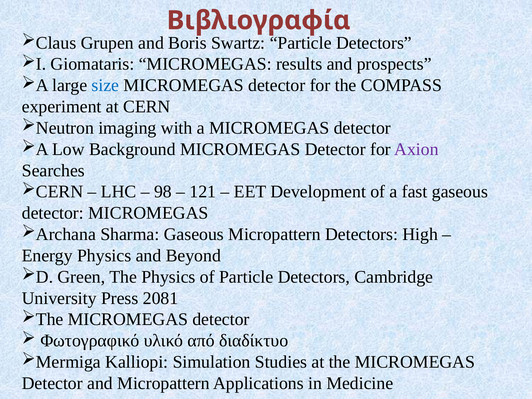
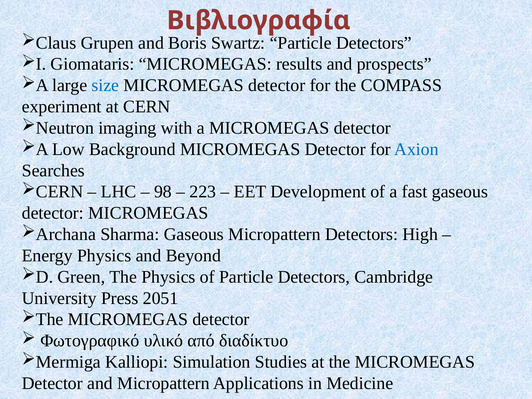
Axion colour: purple -> blue
121: 121 -> 223
2081: 2081 -> 2051
